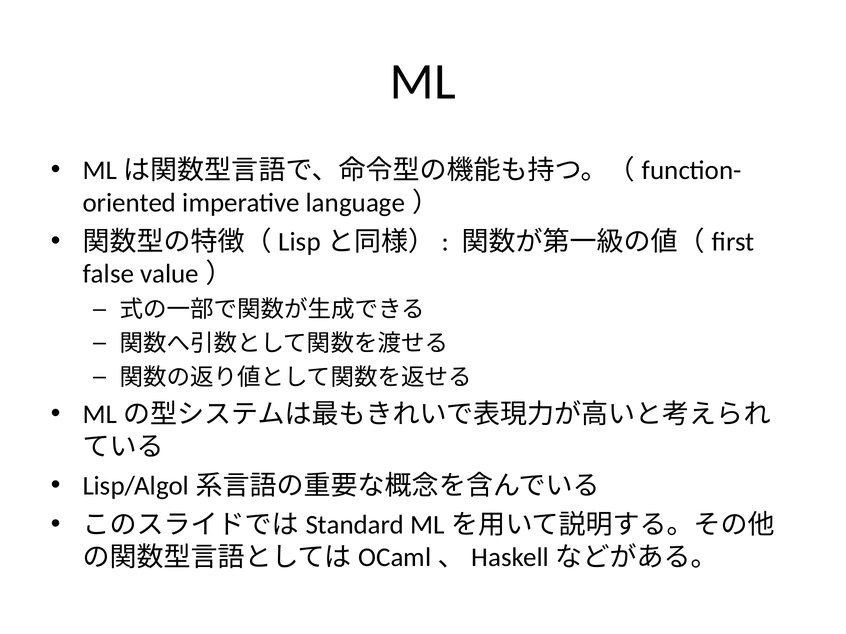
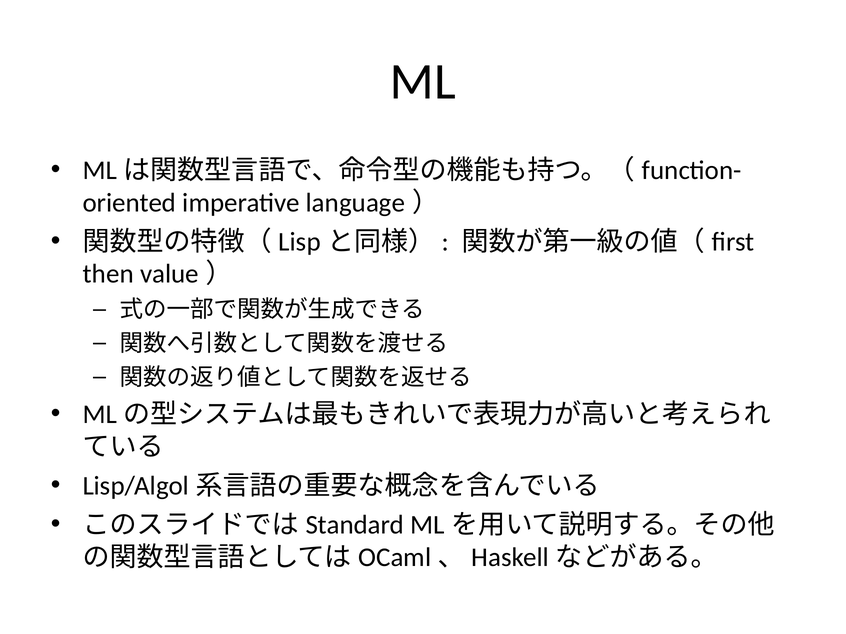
false: false -> then
